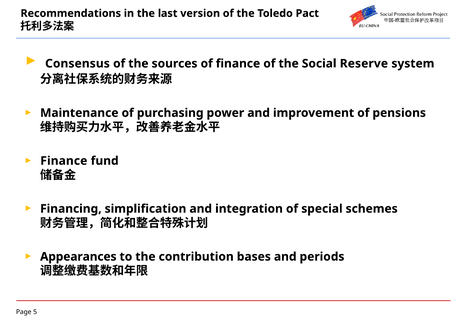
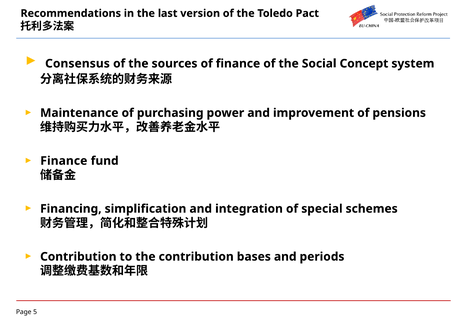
Reserve: Reserve -> Concept
Appearances at (78, 257): Appearances -> Contribution
